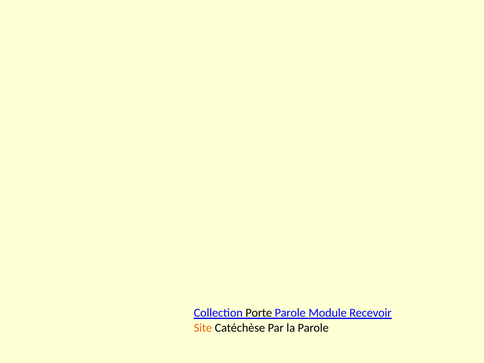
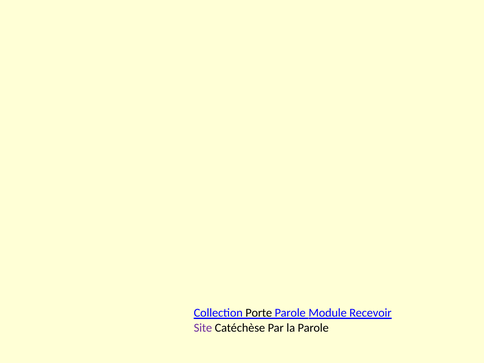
Site colour: orange -> purple
